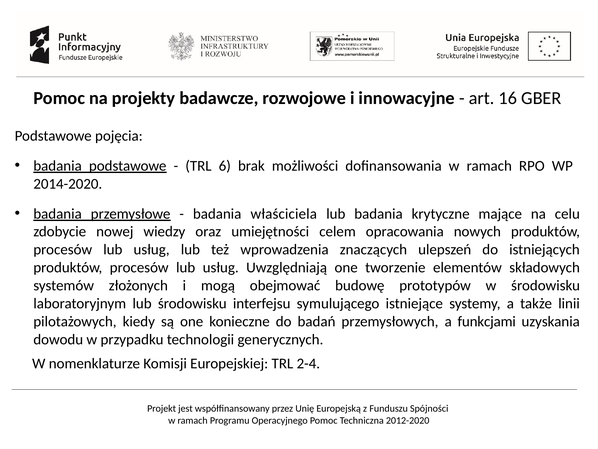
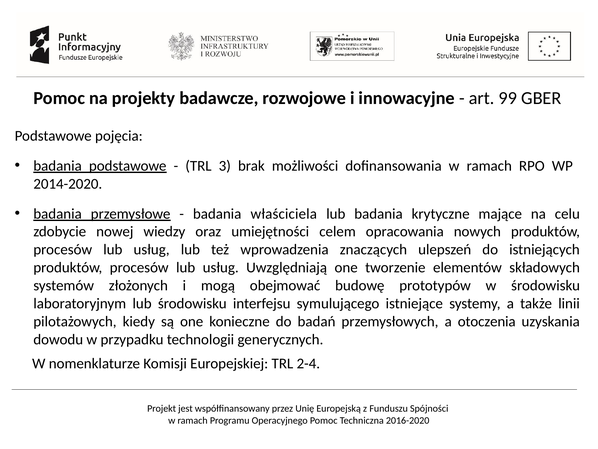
16: 16 -> 99
6: 6 -> 3
funkcjami: funkcjami -> otoczenia
2012-2020: 2012-2020 -> 2016-2020
